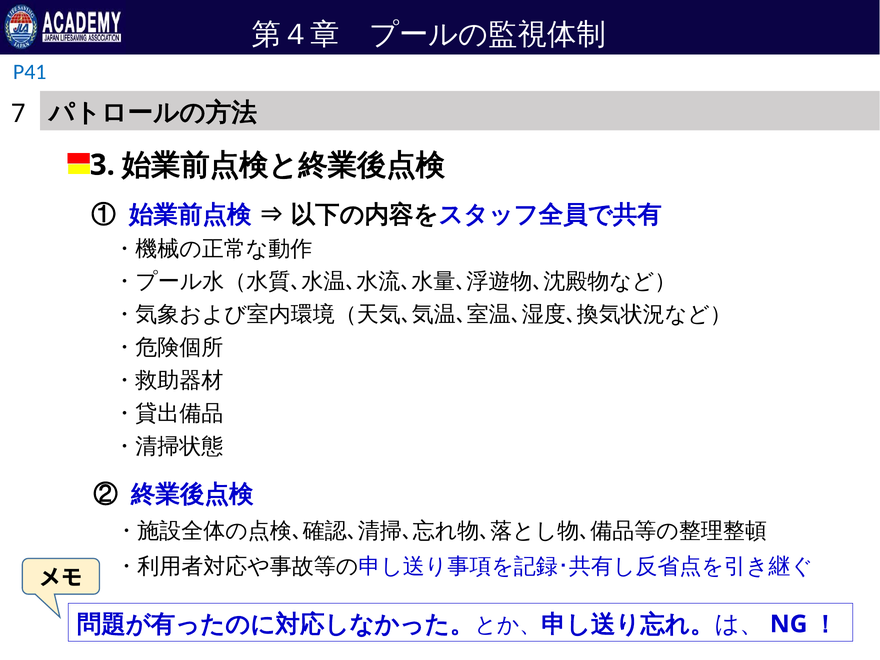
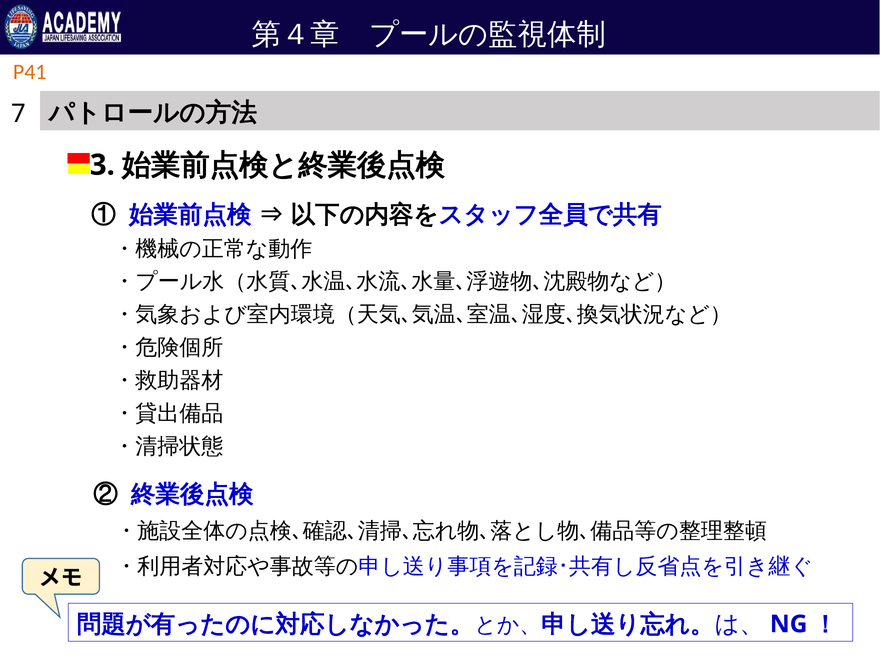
P41 colour: blue -> orange
